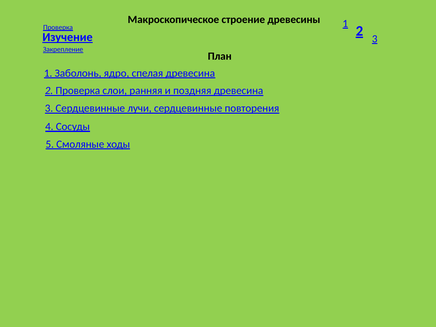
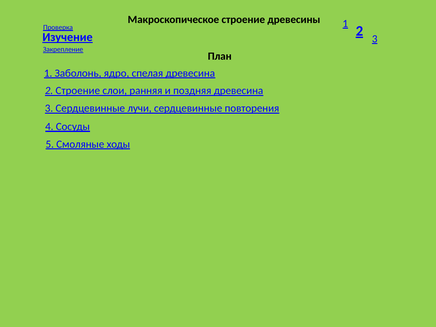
2 Проверка: Проверка -> Строение
